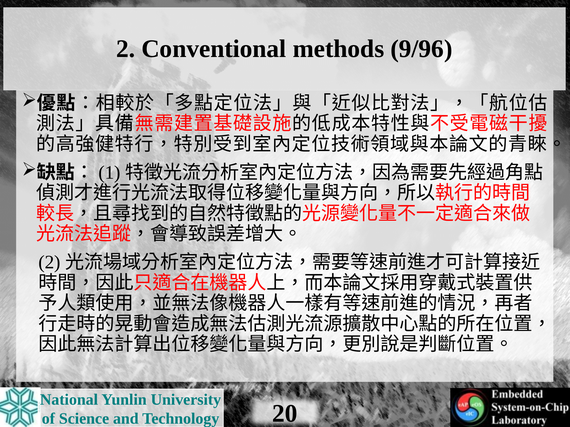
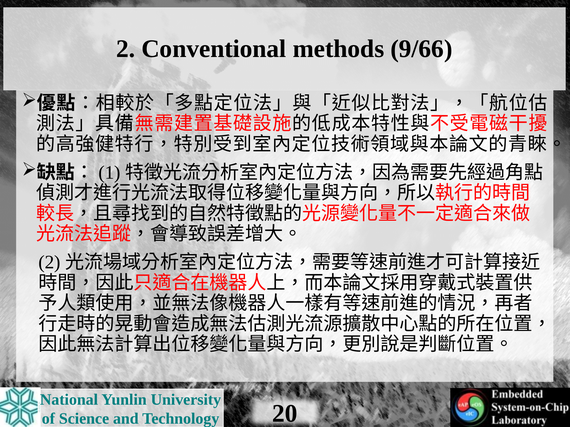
9/96: 9/96 -> 9/66
